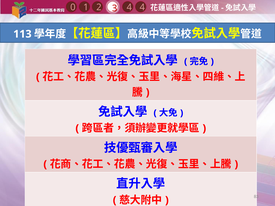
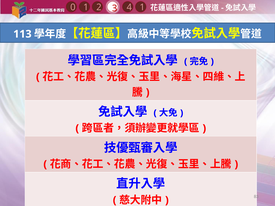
4 4: 4 -> 1
